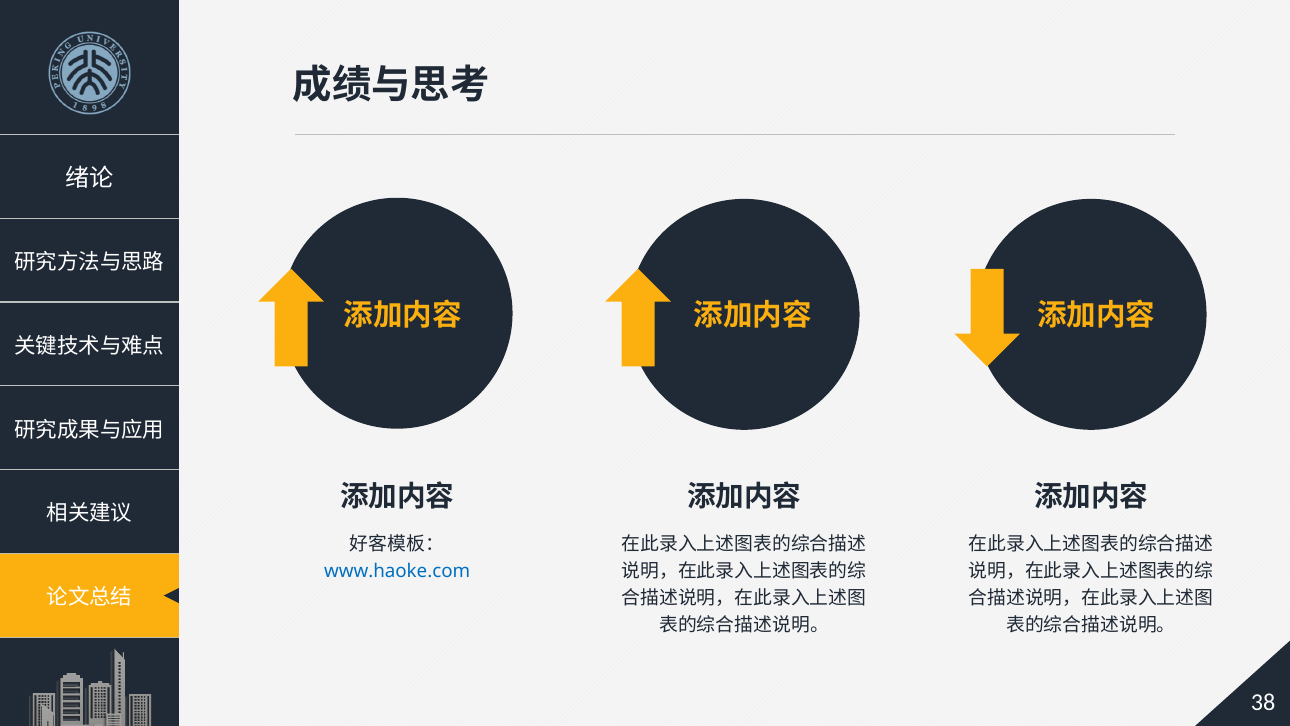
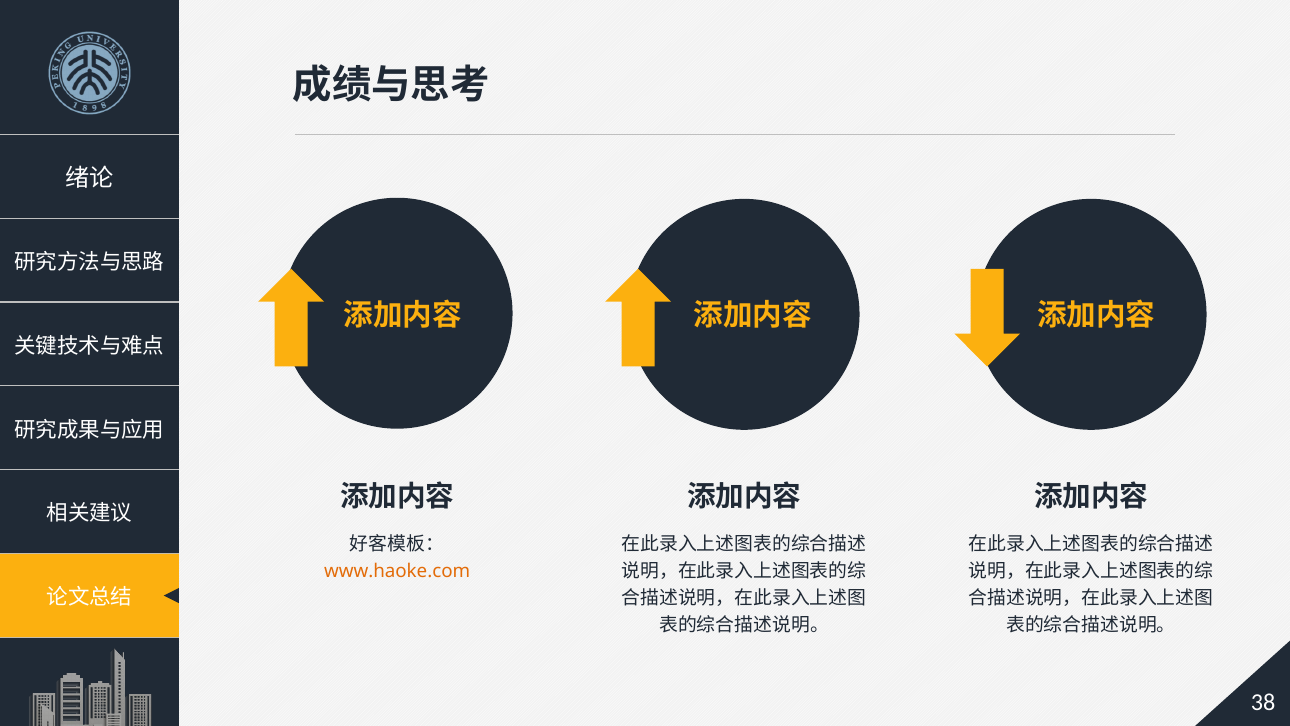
www.haoke.com colour: blue -> orange
